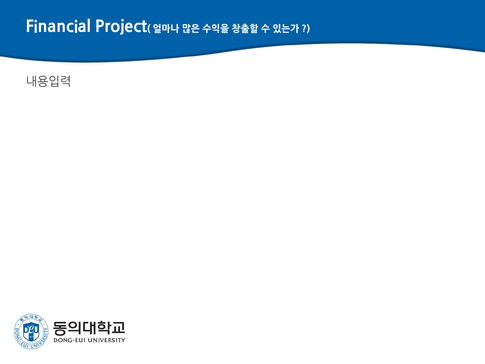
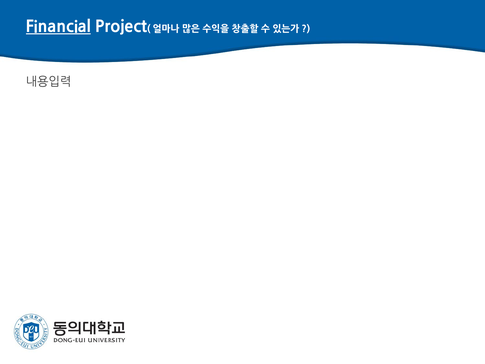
Financial underline: none -> present
